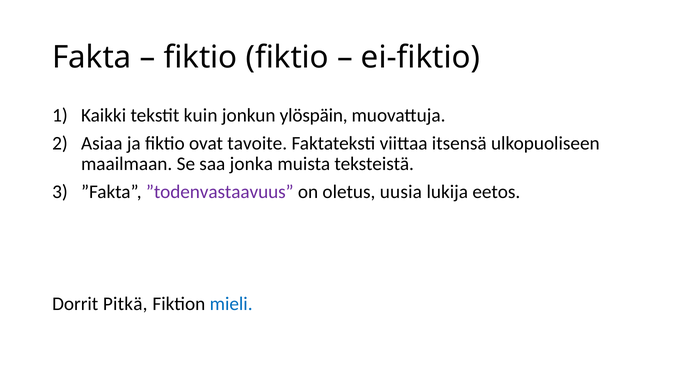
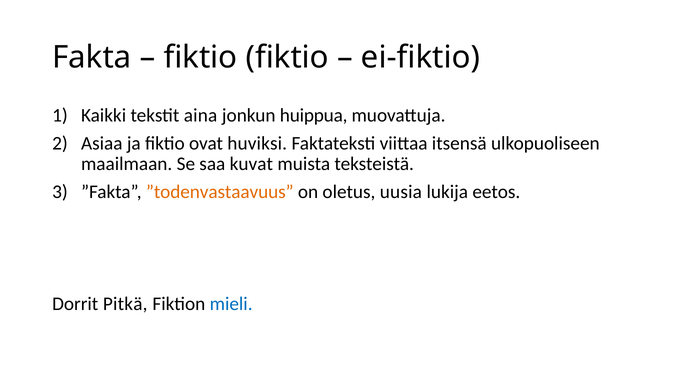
kuin: kuin -> aina
ylöspäin: ylöspäin -> huippua
tavoite: tavoite -> huviksi
jonka: jonka -> kuvat
”todenvastaavuus colour: purple -> orange
